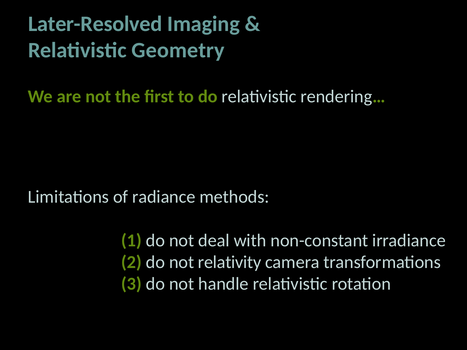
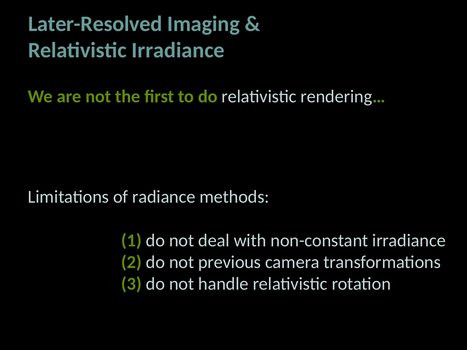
Relativistic Geometry: Geometry -> Irradiance
relativity: relativity -> previous
